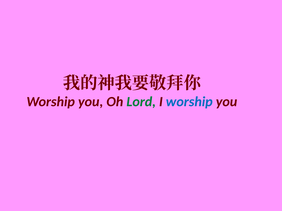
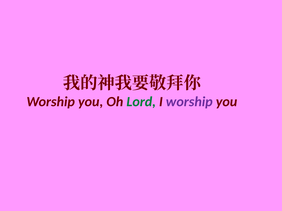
worship at (189, 102) colour: blue -> purple
